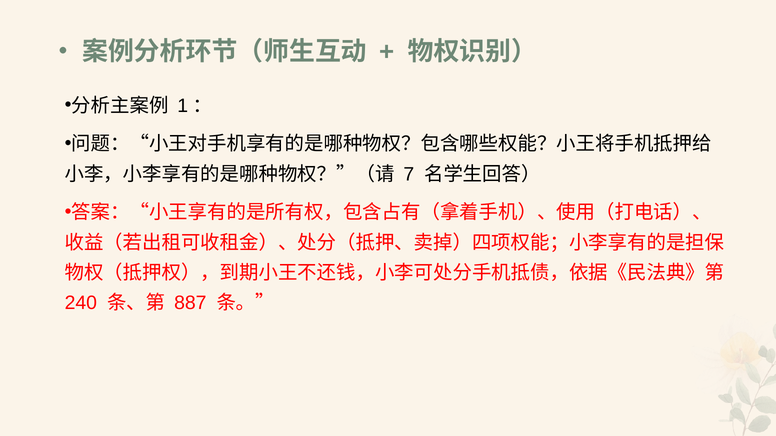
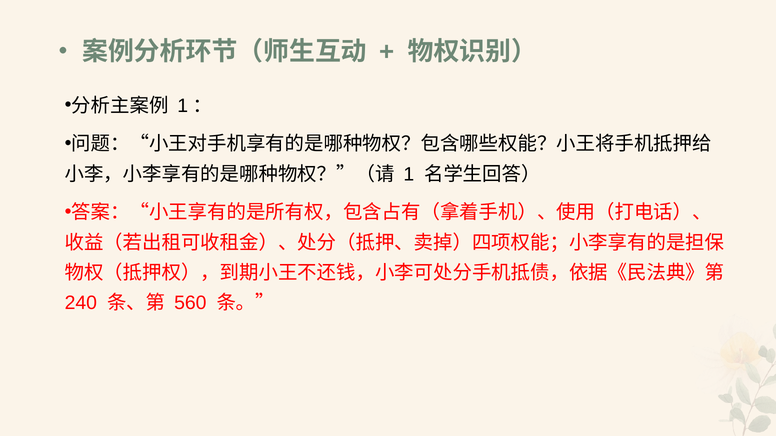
7: 7 -> 1
887: 887 -> 560
